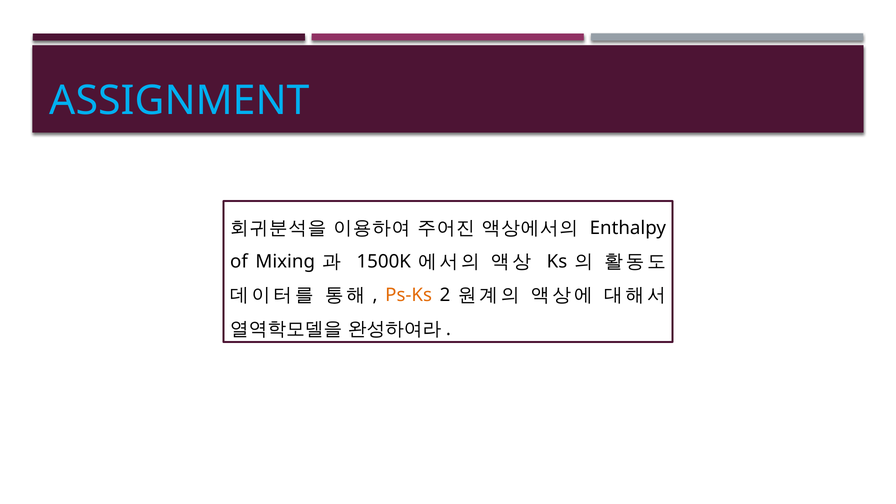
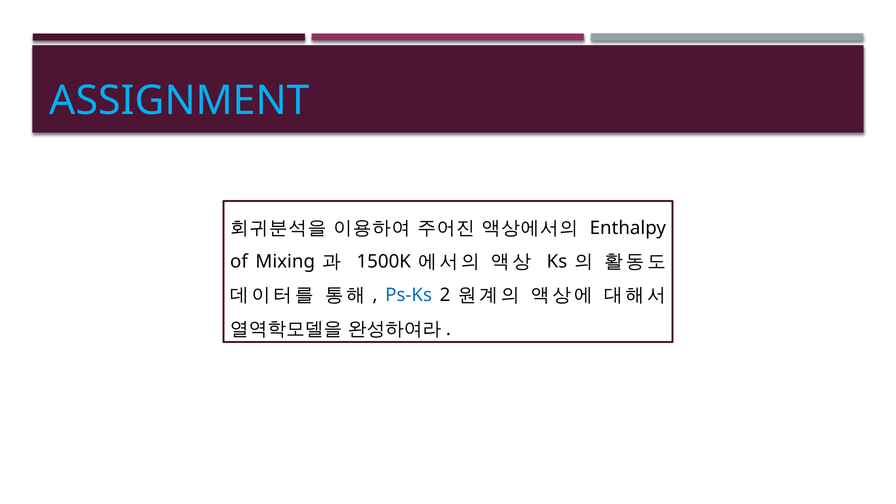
Ps-Ks colour: orange -> blue
